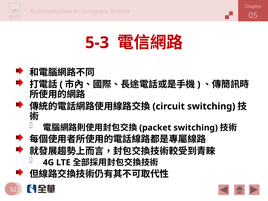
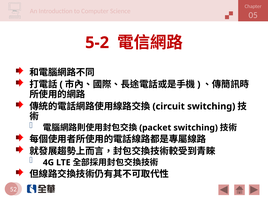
5-3: 5-3 -> 5-2
